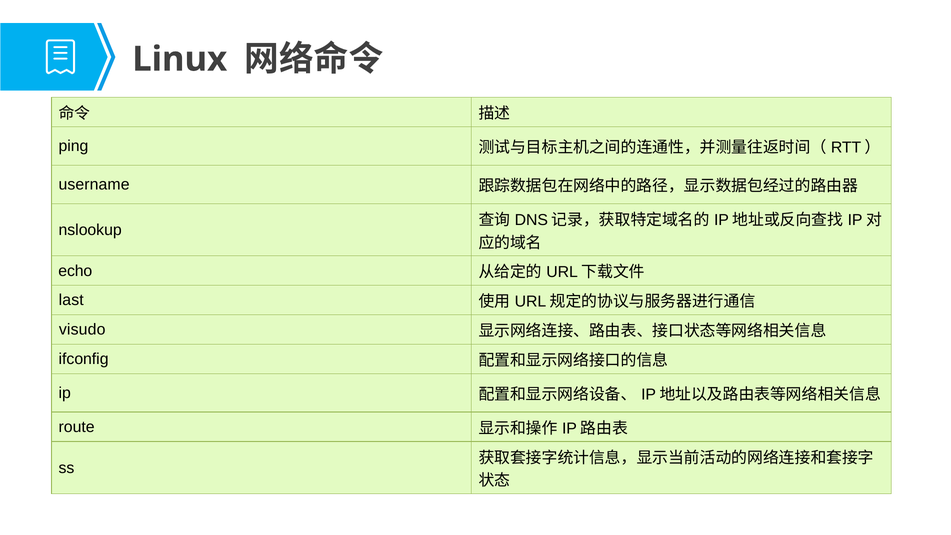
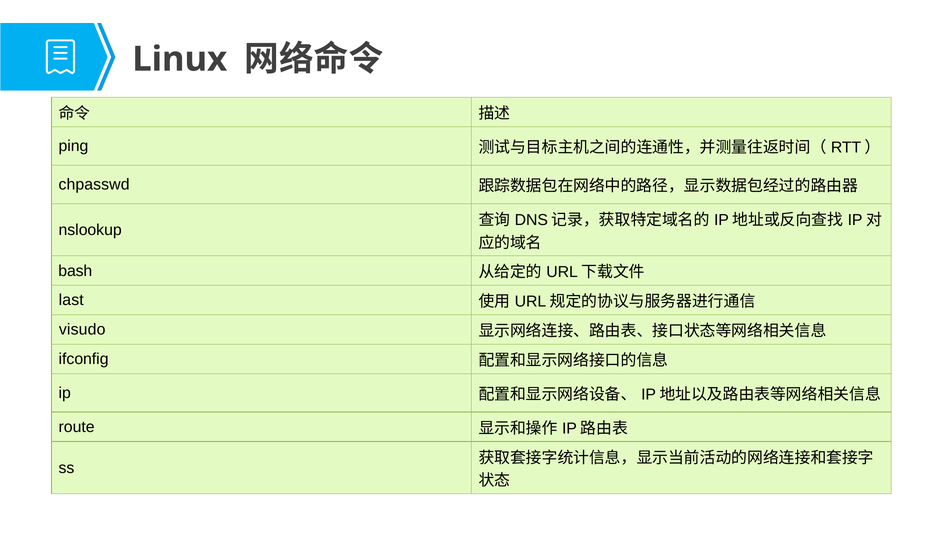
username: username -> chpasswd
echo: echo -> bash
